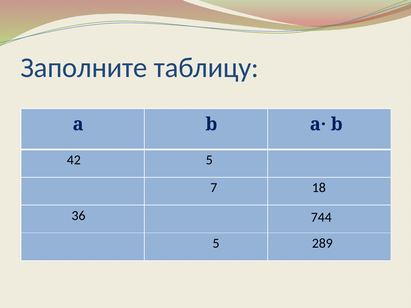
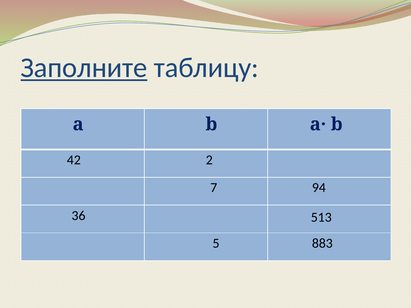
Заполните underline: none -> present
42 5: 5 -> 2
18: 18 -> 94
744: 744 -> 513
289: 289 -> 883
